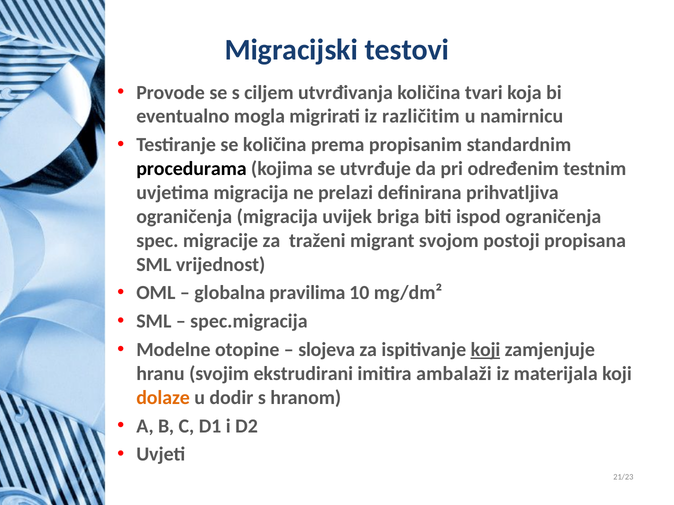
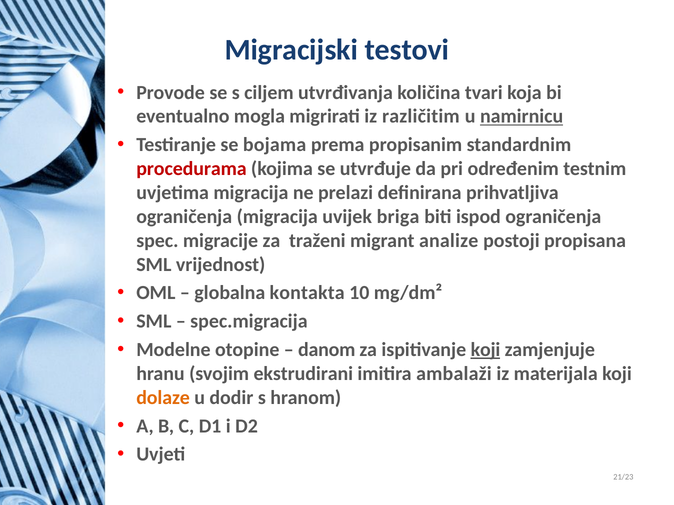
namirnicu underline: none -> present
se količina: količina -> bojama
procedurama colour: black -> red
svojom: svojom -> analize
pravilima: pravilima -> kontakta
slojeva: slojeva -> danom
